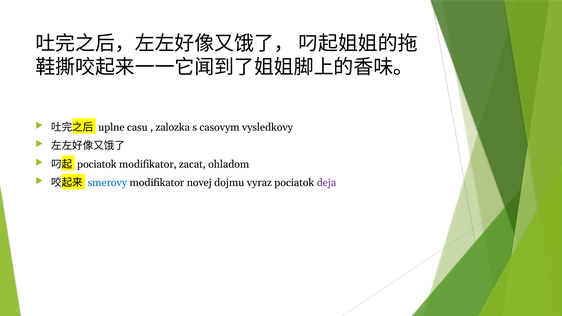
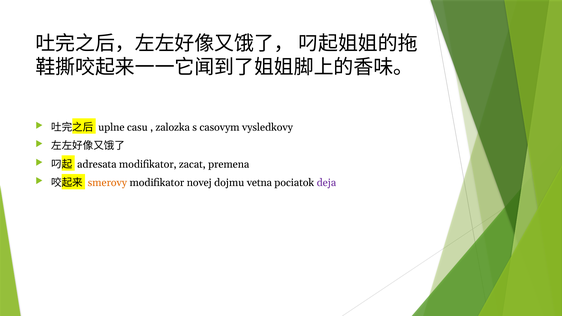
pociatok at (97, 164): pociatok -> adresata
ohladom: ohladom -> premena
smerovy colour: blue -> orange
vyraz: vyraz -> vetna
